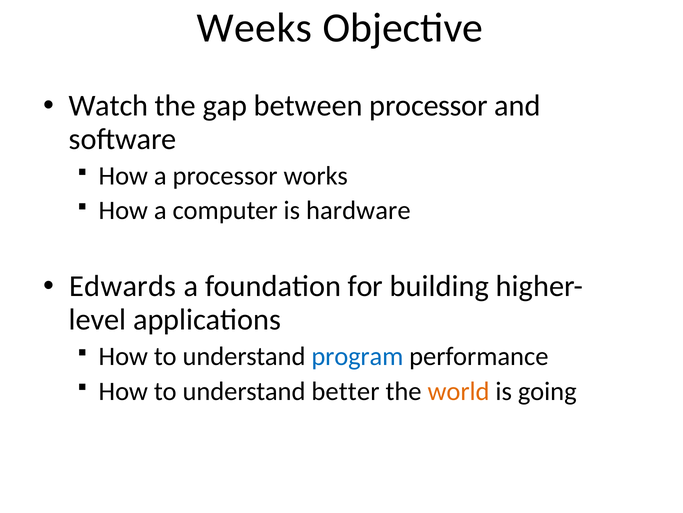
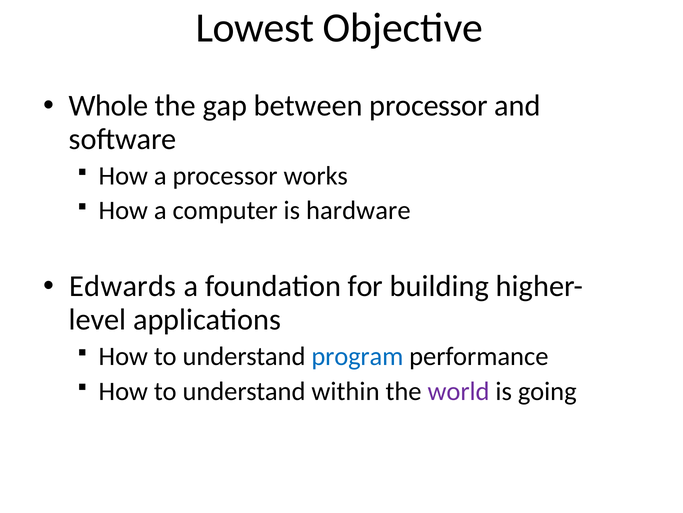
Weeks: Weeks -> Lowest
Watch: Watch -> Whole
better: better -> within
world colour: orange -> purple
